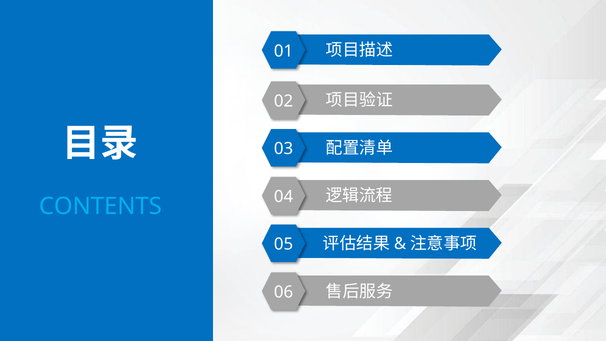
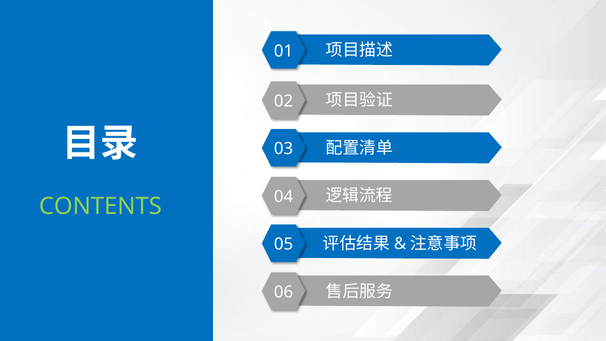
CONTENTS colour: light blue -> light green
